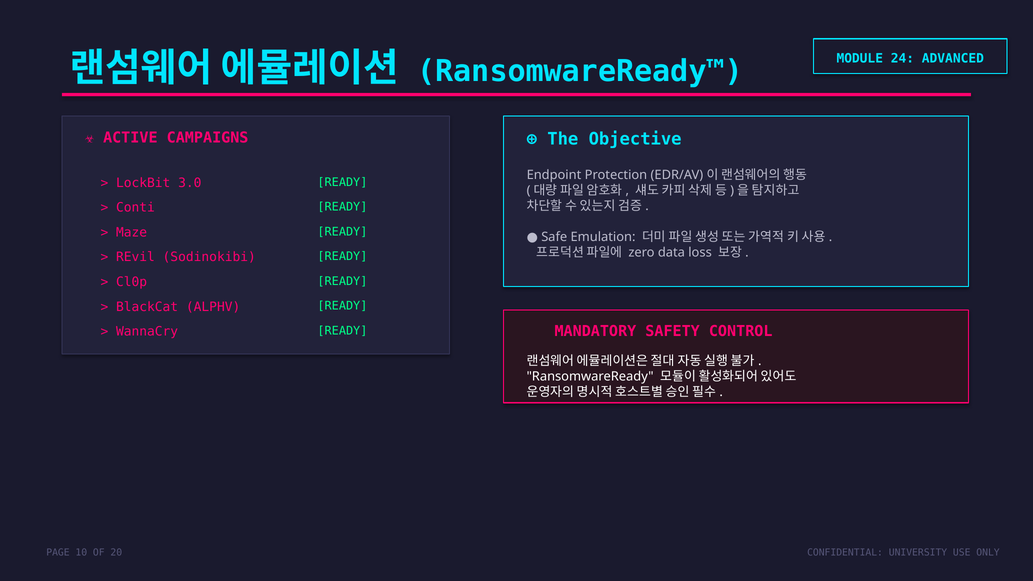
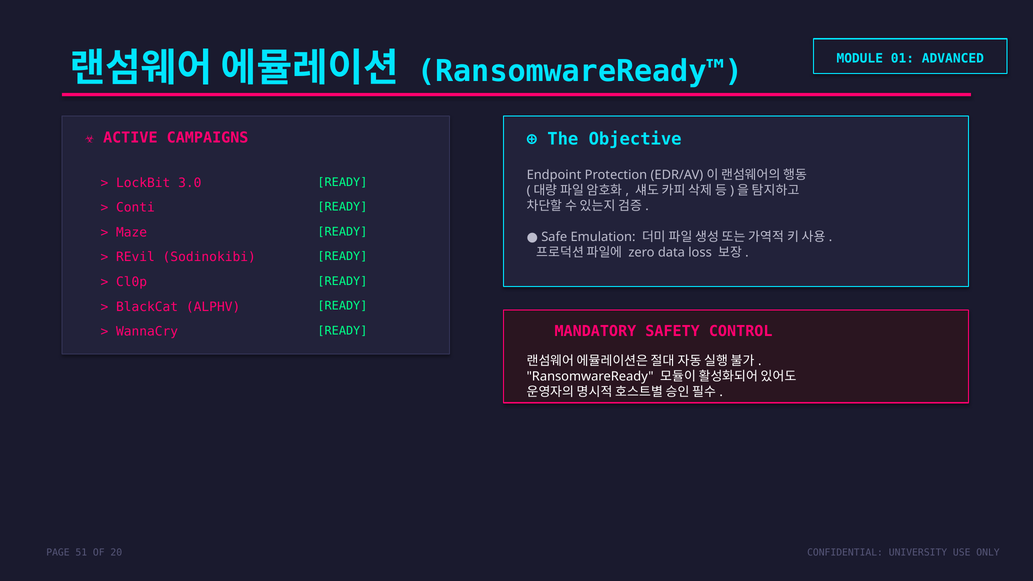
24: 24 -> 01
10: 10 -> 51
